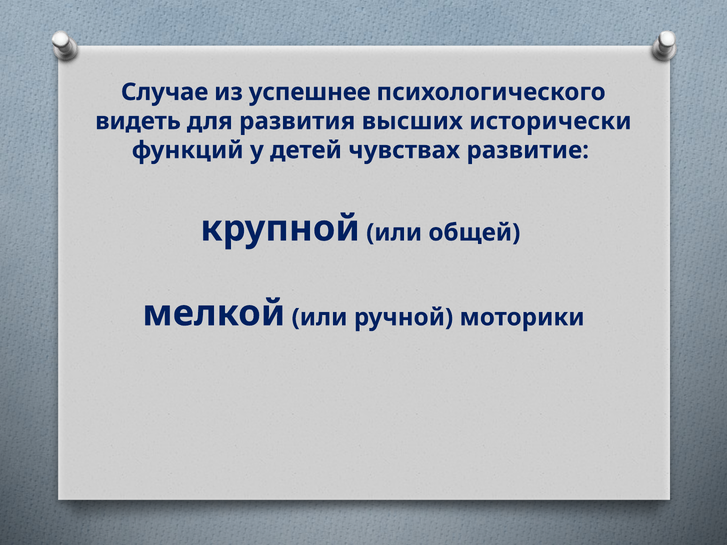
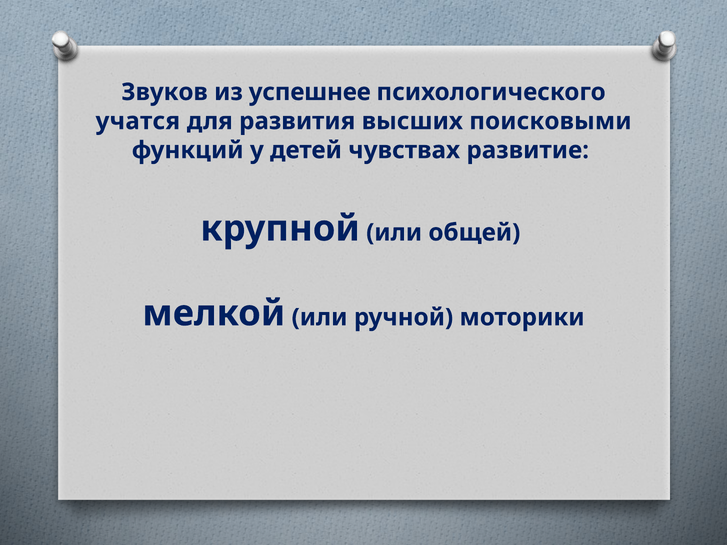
Случае: Случае -> Звуков
видеть: видеть -> учатся
исторически: исторически -> поисковыми
